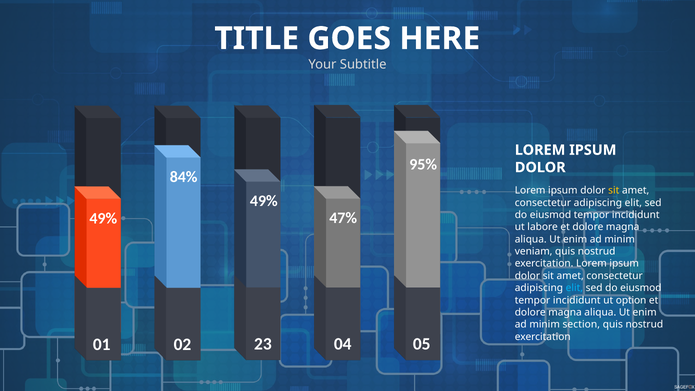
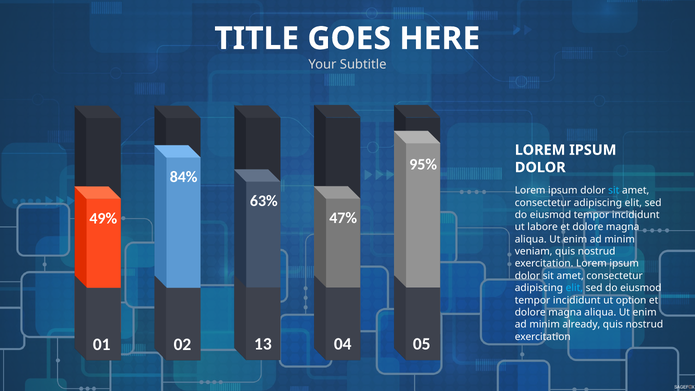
sit at (614, 191) colour: yellow -> light blue
49% at (264, 201): 49% -> 63%
section: section -> already
23: 23 -> 13
